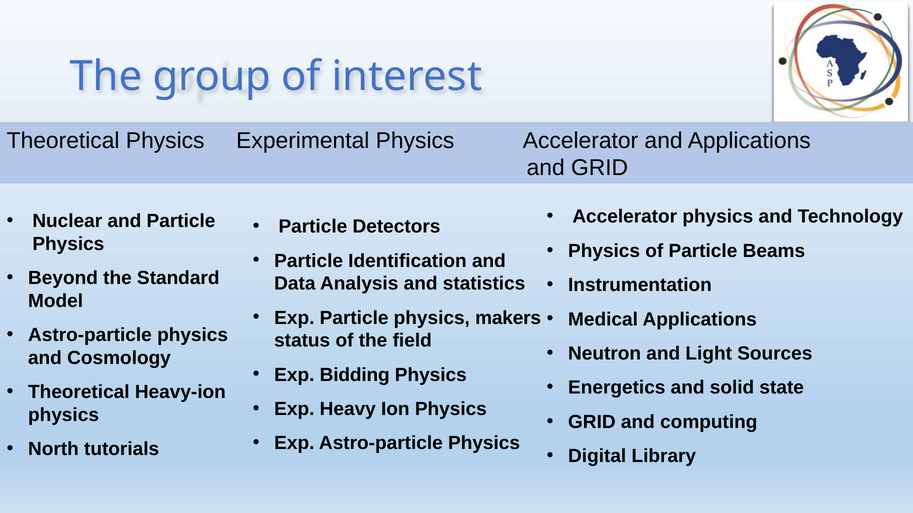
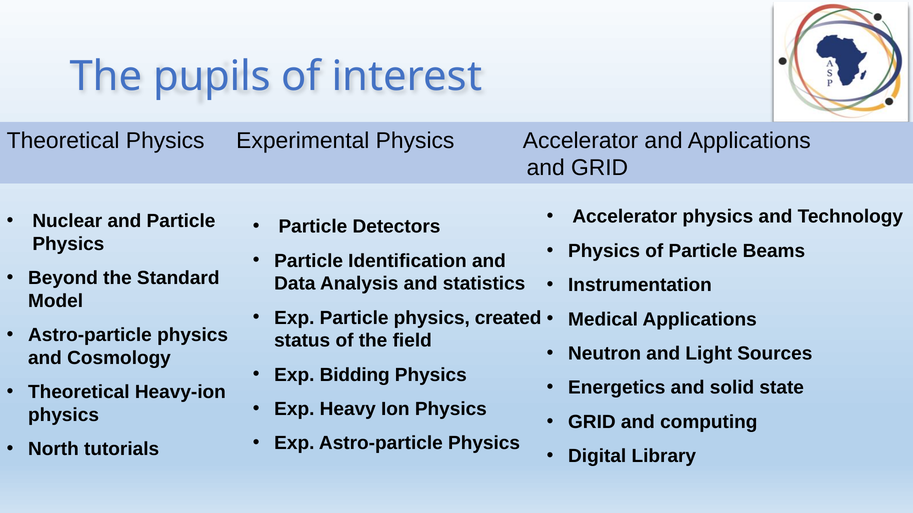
group: group -> pupils
makers: makers -> created
